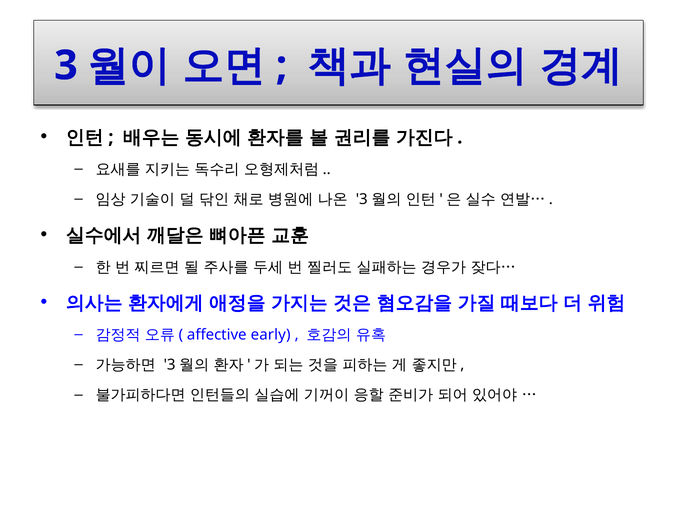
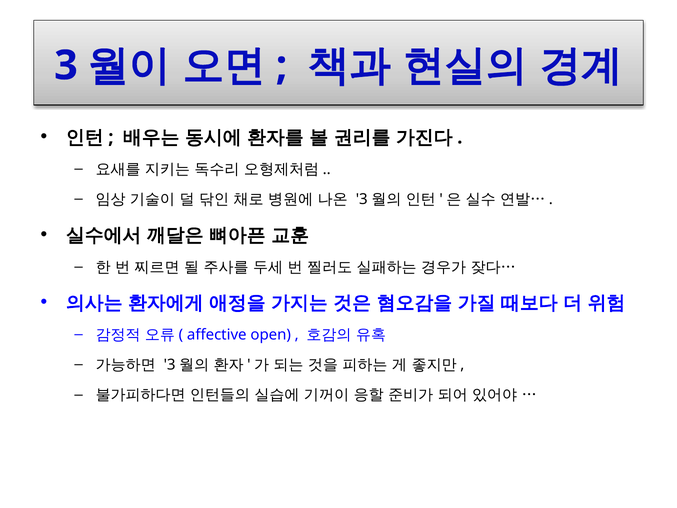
early: early -> open
